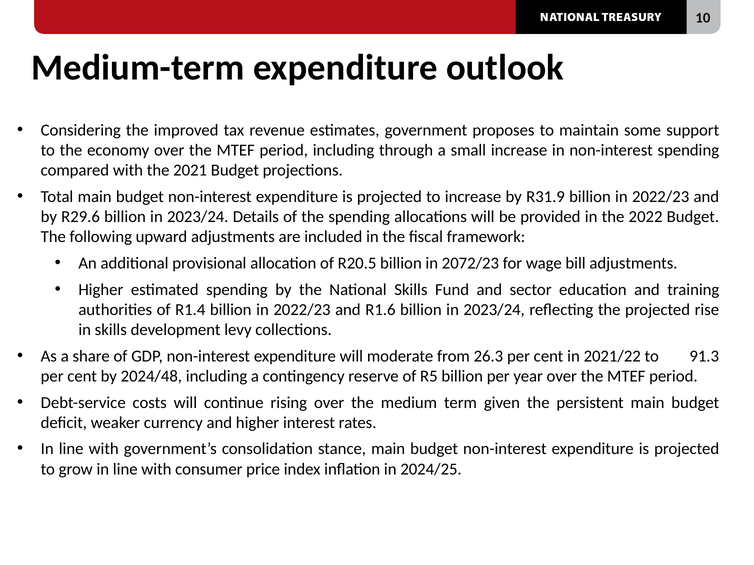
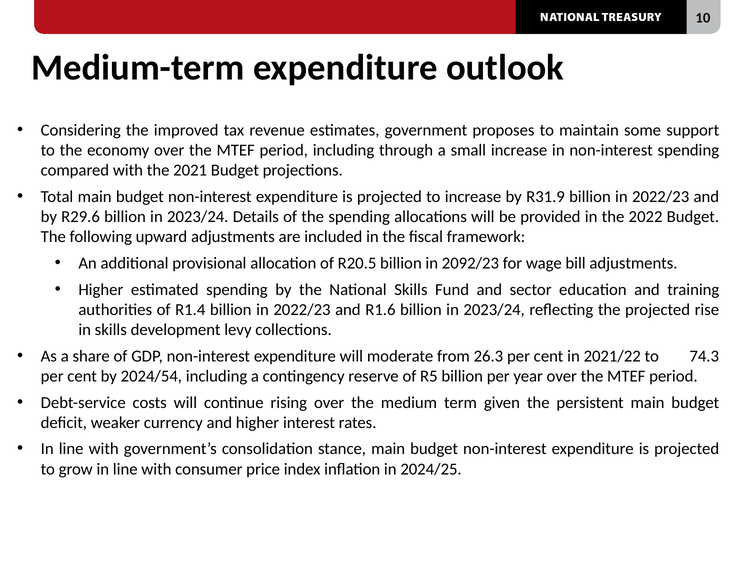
2072/23: 2072/23 -> 2092/23
91.3: 91.3 -> 74.3
2024/48: 2024/48 -> 2024/54
